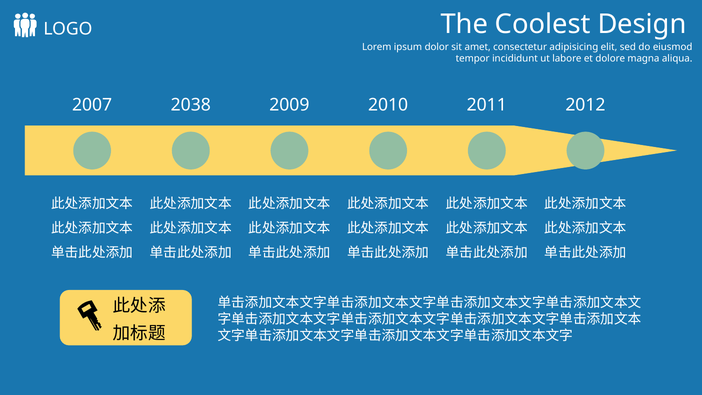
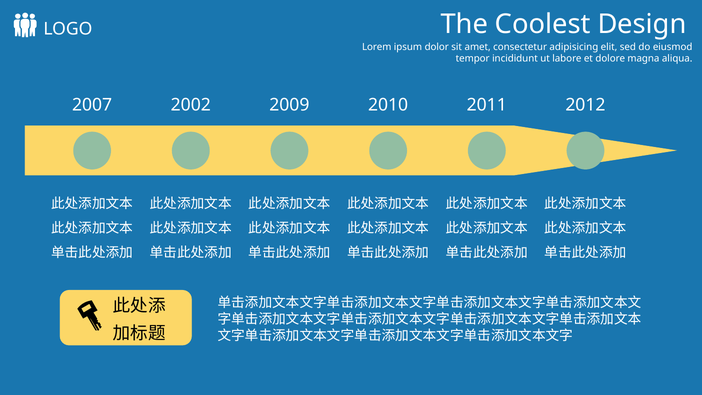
2038: 2038 -> 2002
